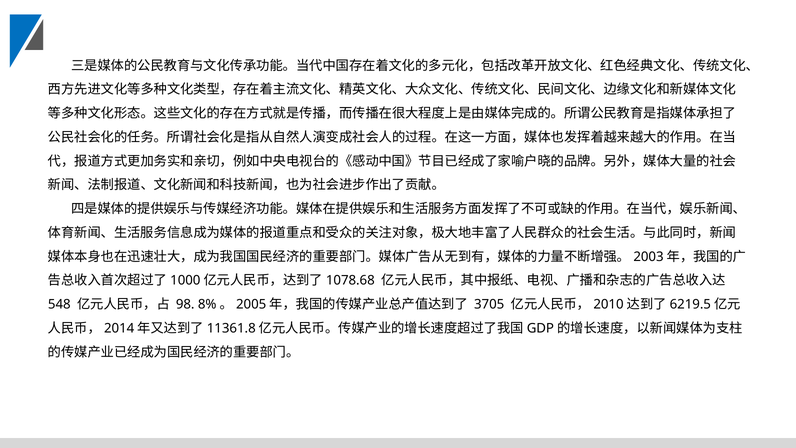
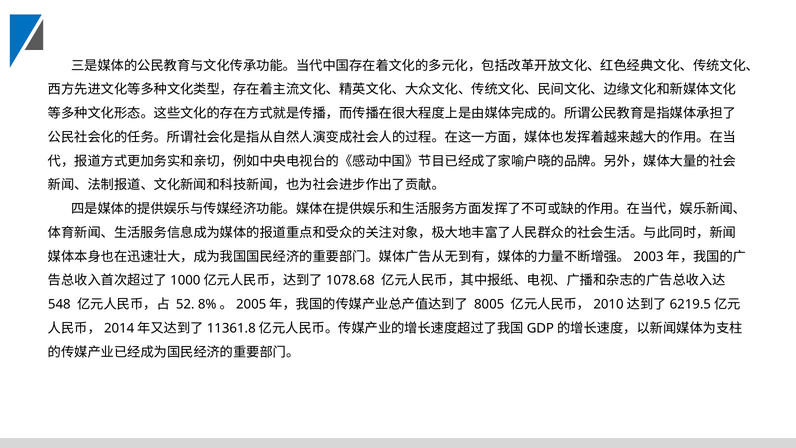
98: 98 -> 52
3705: 3705 -> 8005
